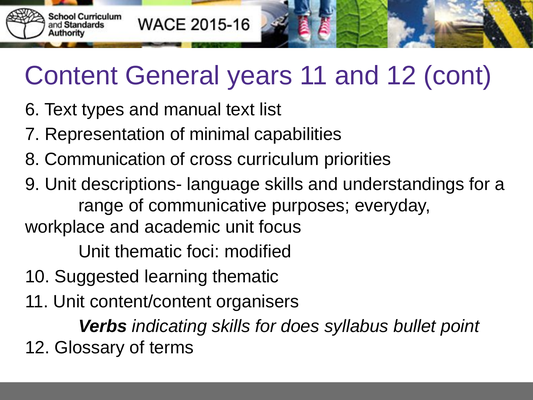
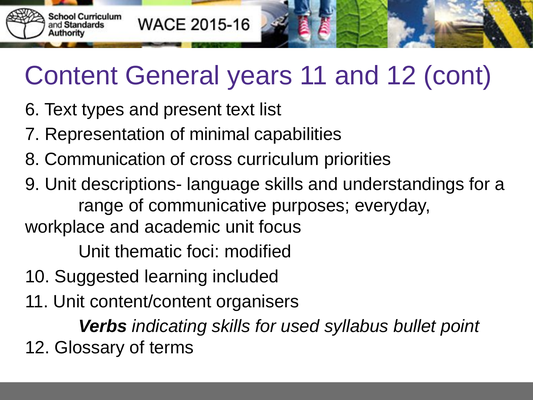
manual: manual -> present
learning thematic: thematic -> included
does: does -> used
